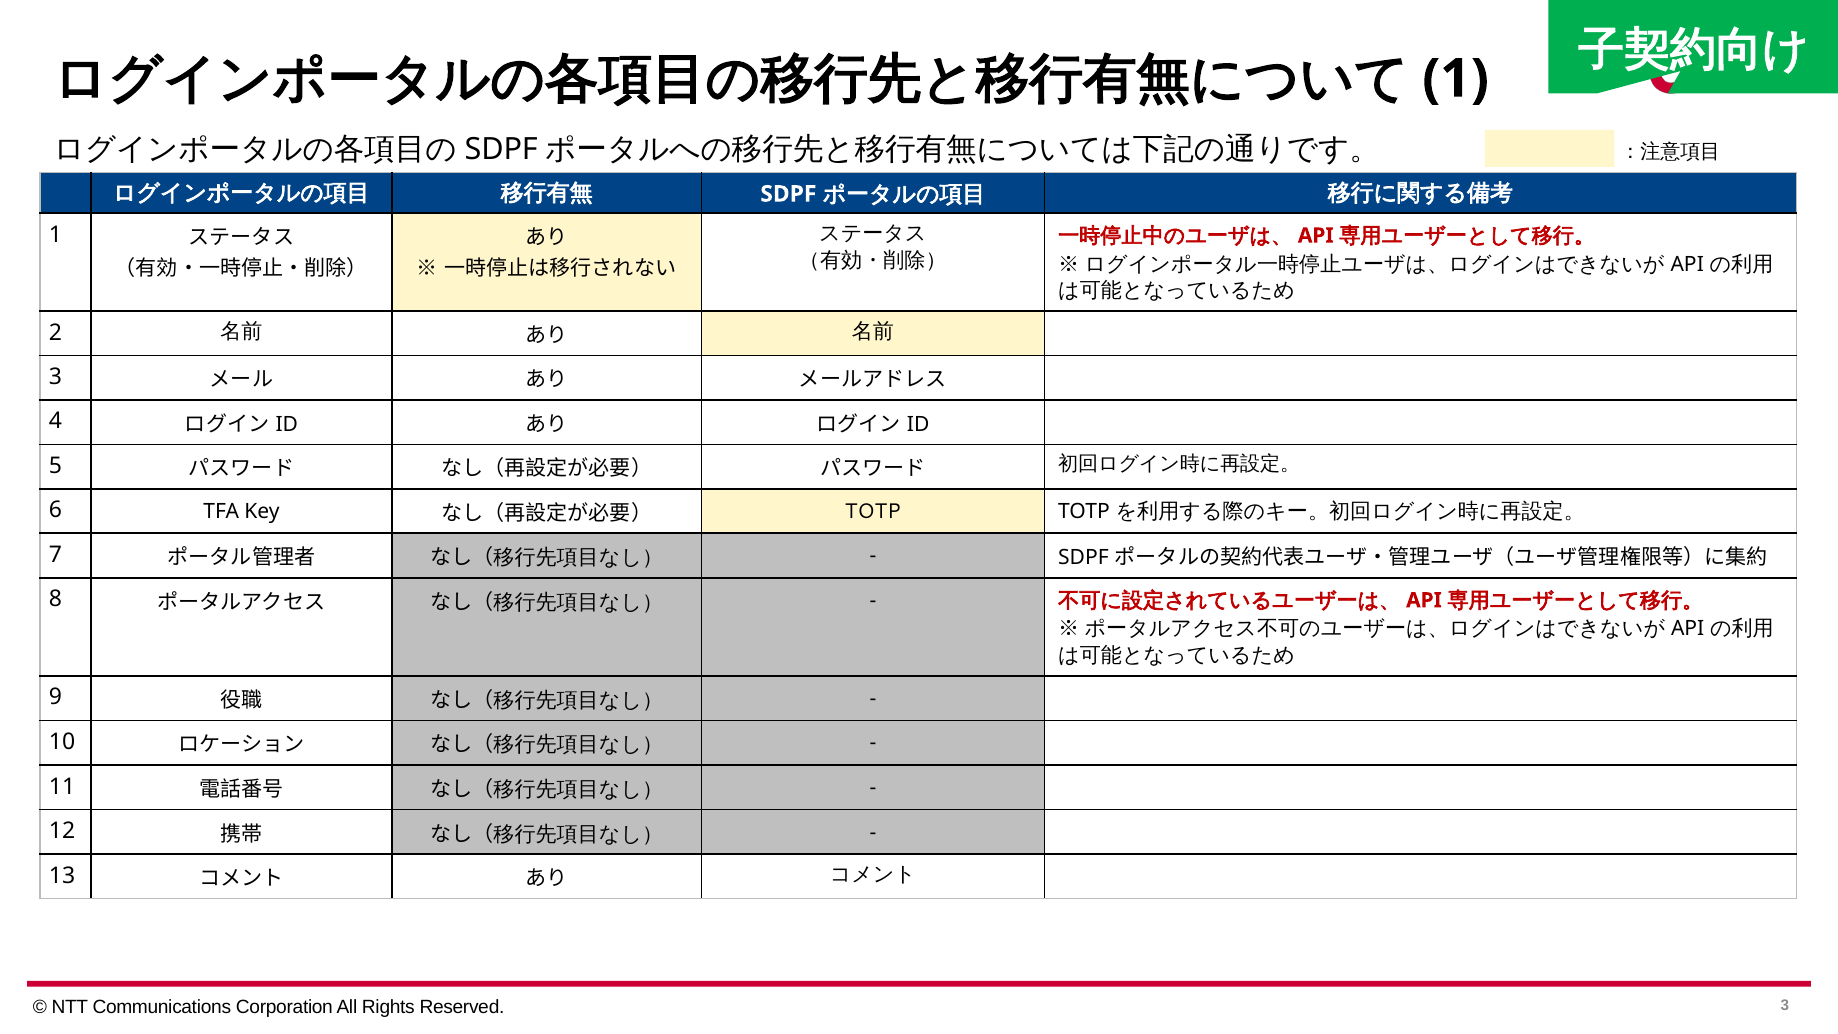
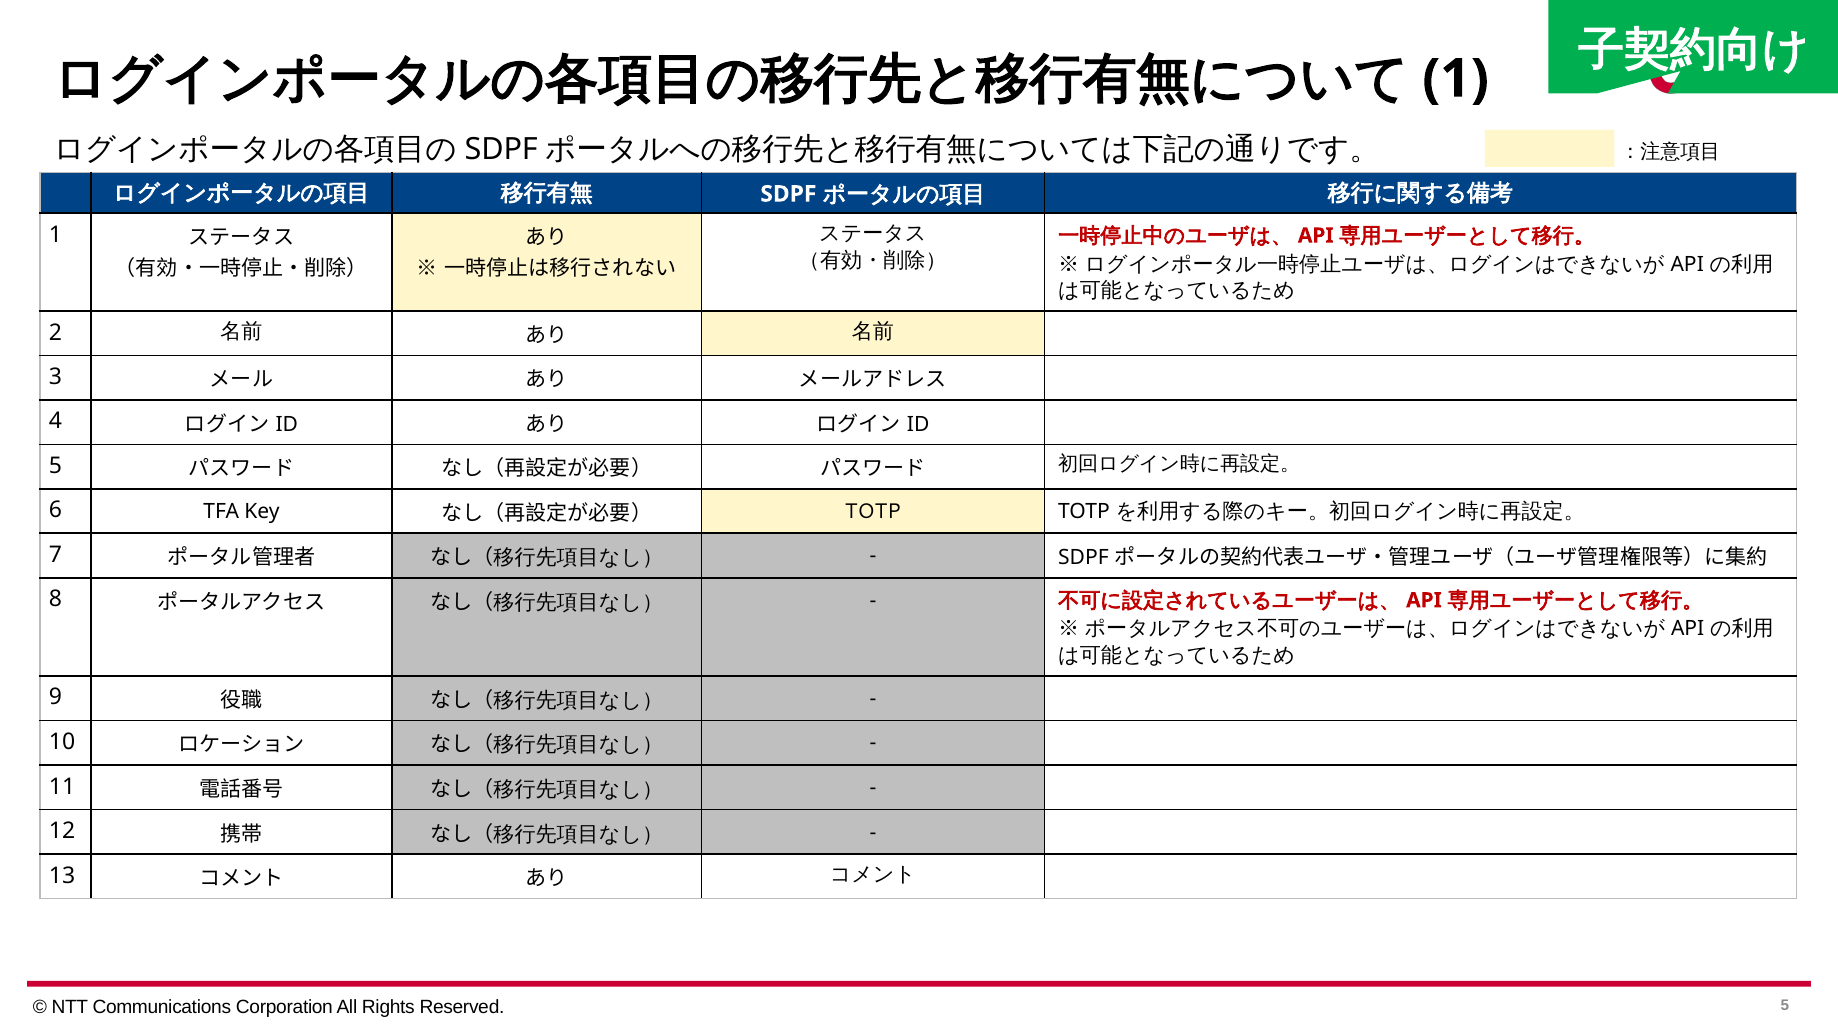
3 at (1785, 1005): 3 -> 5
